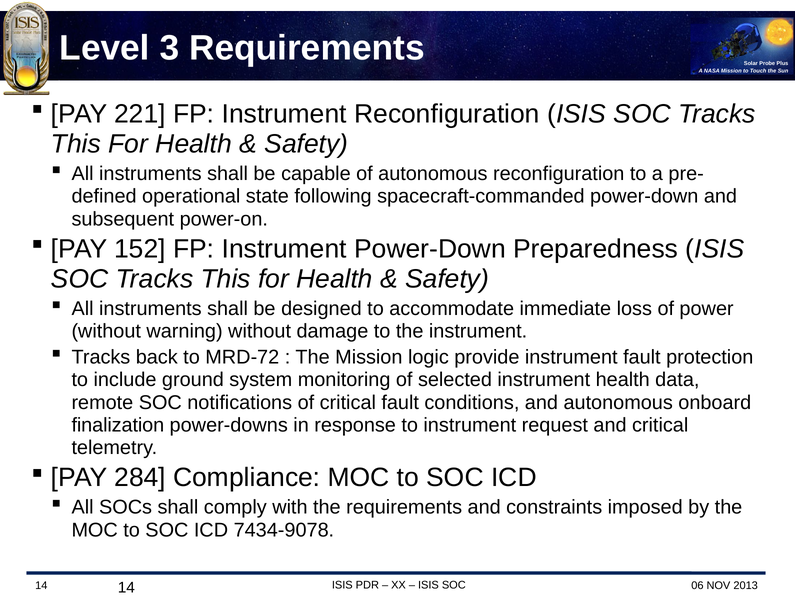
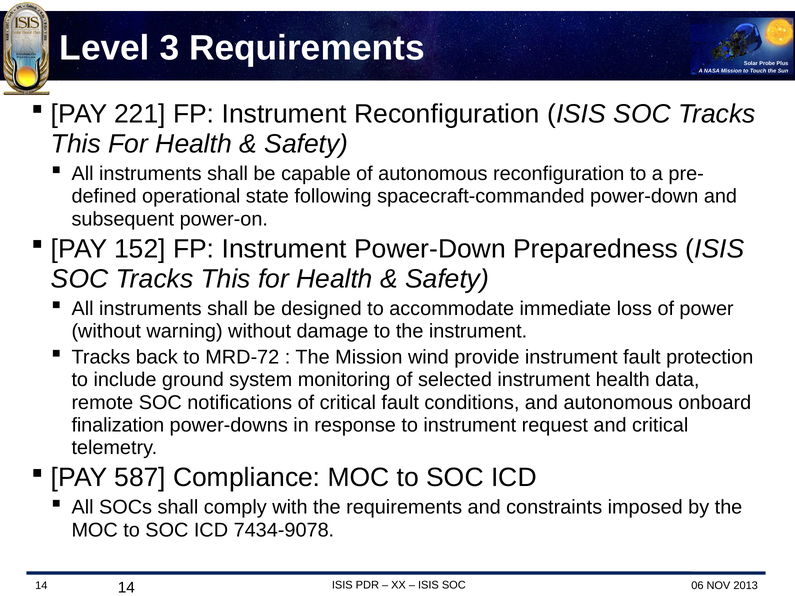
logic: logic -> wind
284: 284 -> 587
